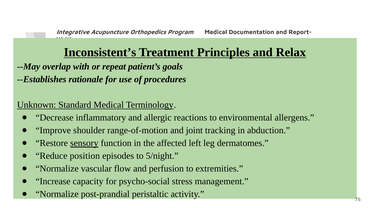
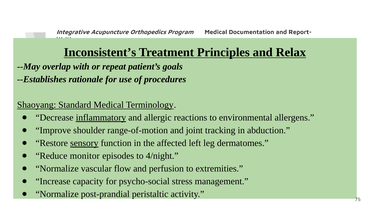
Unknown: Unknown -> Shaoyang
inflammatory underline: none -> present
position: position -> monitor
5/night: 5/night -> 4/night
